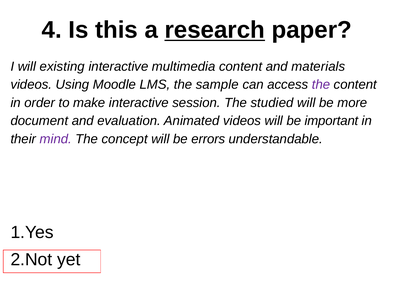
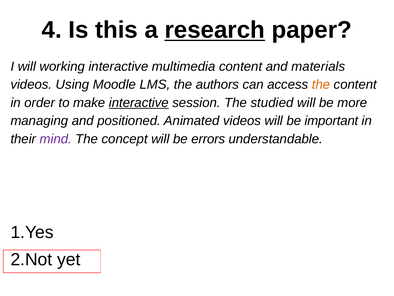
existing: existing -> working
sample: sample -> authors
the at (321, 84) colour: purple -> orange
interactive at (139, 103) underline: none -> present
document: document -> managing
evaluation: evaluation -> positioned
